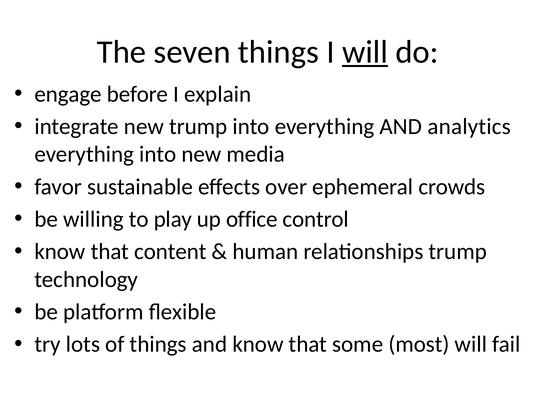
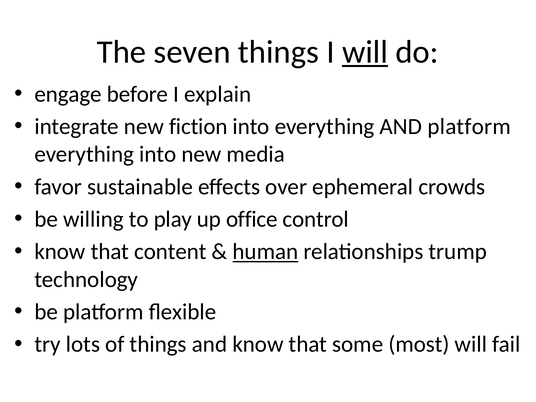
new trump: trump -> fiction
AND analytics: analytics -> platform
human underline: none -> present
